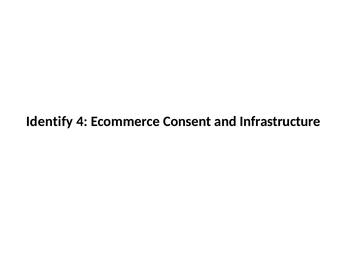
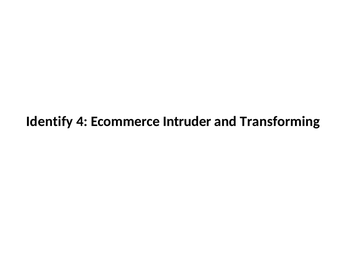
Consent: Consent -> Intruder
Infrastructure: Infrastructure -> Transforming
